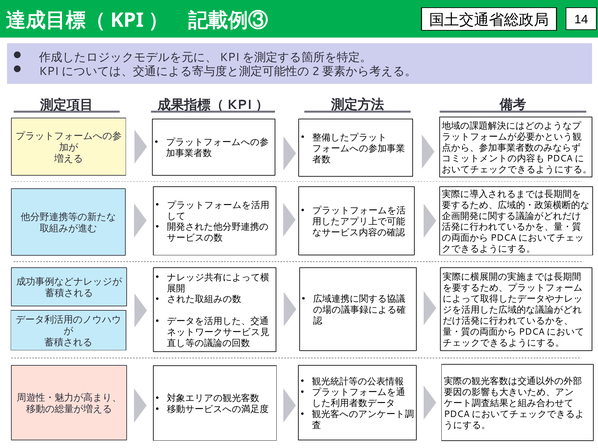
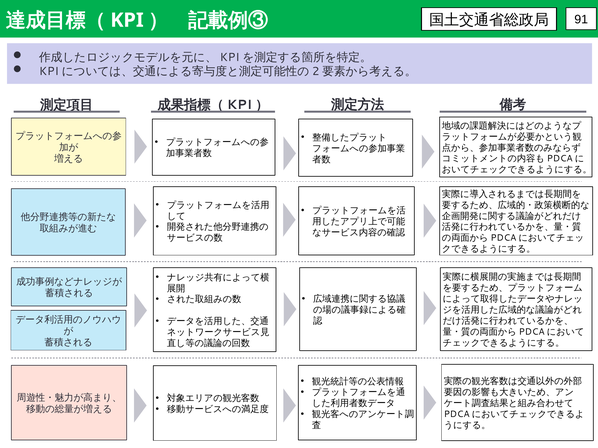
14: 14 -> 91
